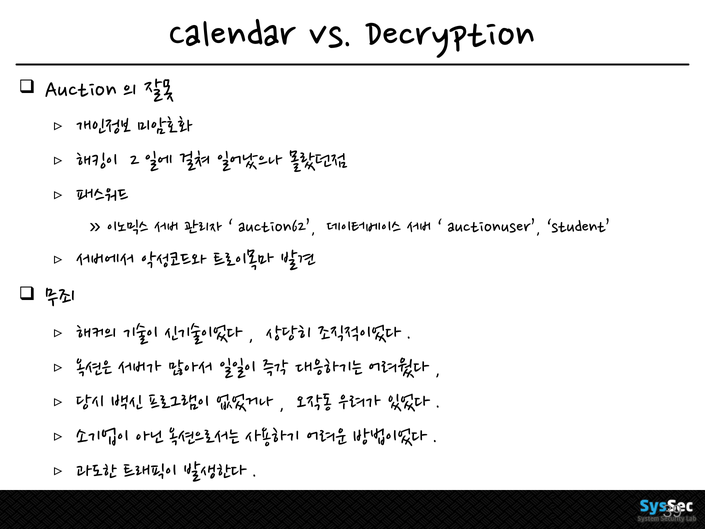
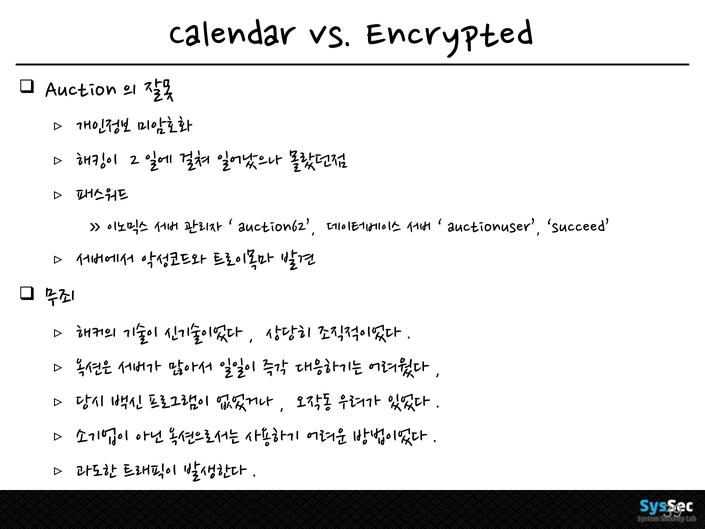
Decryption: Decryption -> Encrypted
student: student -> succeed
